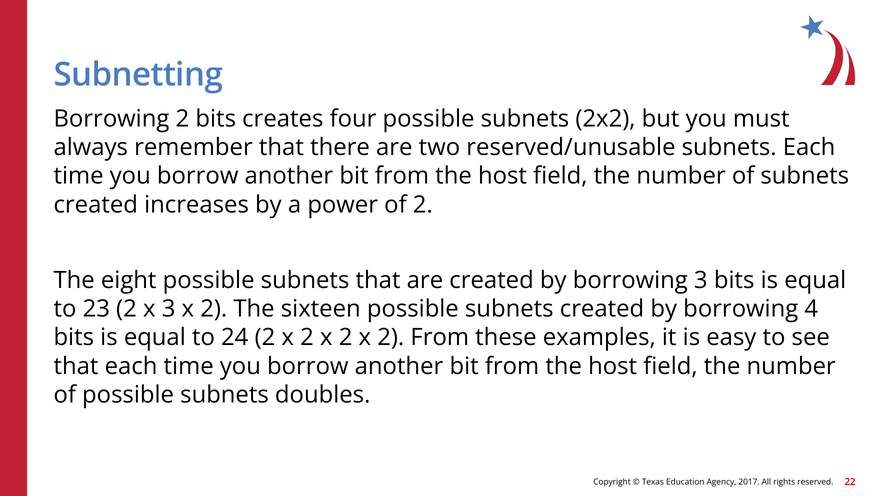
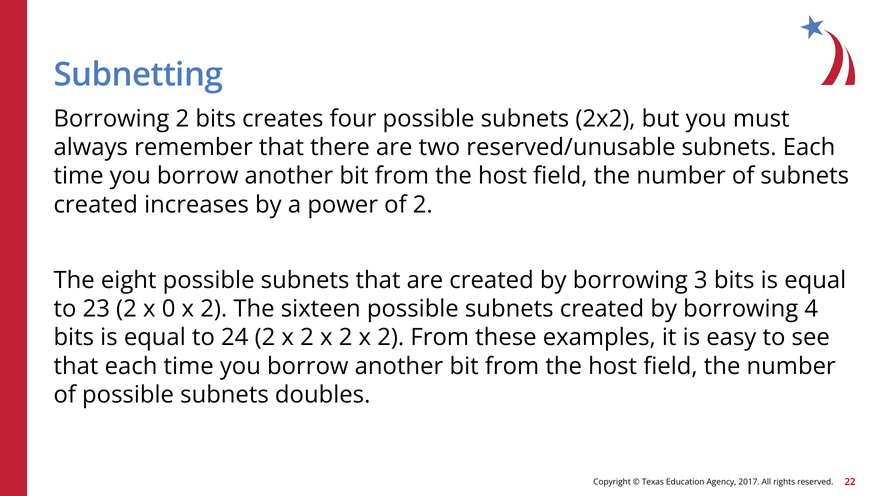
x 3: 3 -> 0
